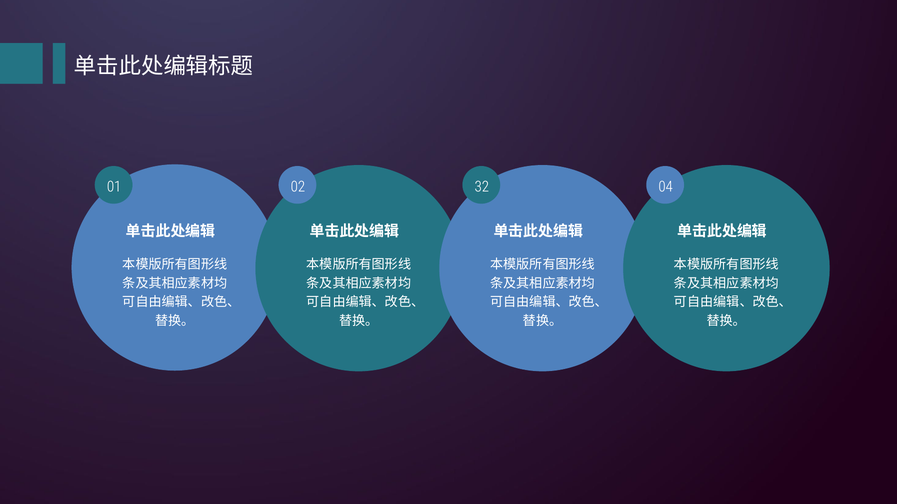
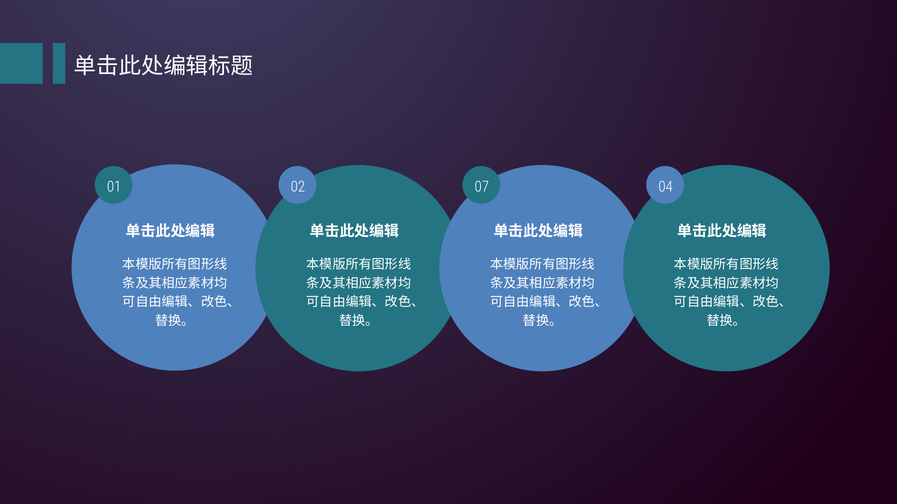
32: 32 -> 07
